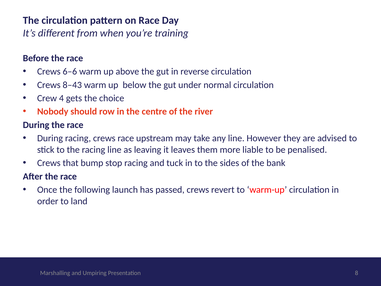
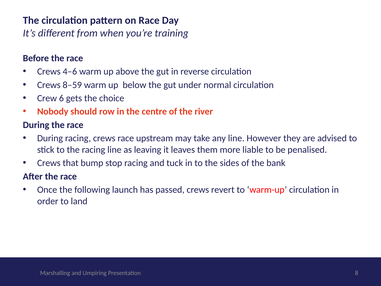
6–6: 6–6 -> 4–6
8–43: 8–43 -> 8–59
4: 4 -> 6
